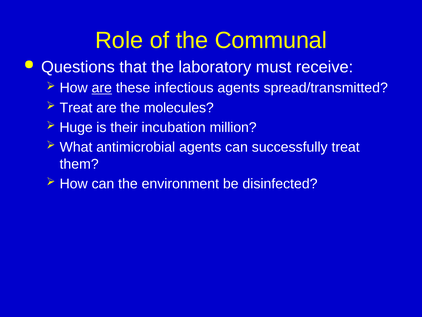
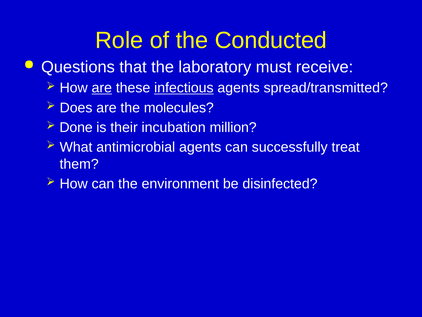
Communal: Communal -> Conducted
infectious underline: none -> present
Treat at (76, 108): Treat -> Does
Huge: Huge -> Done
